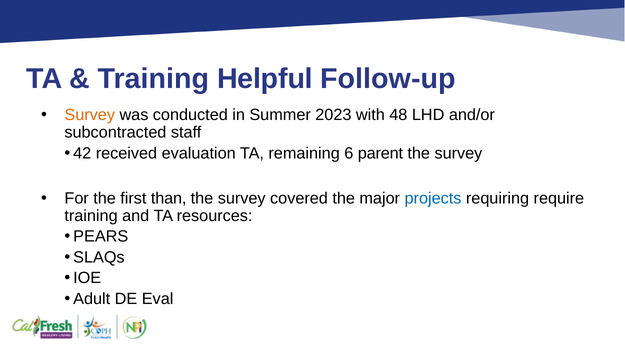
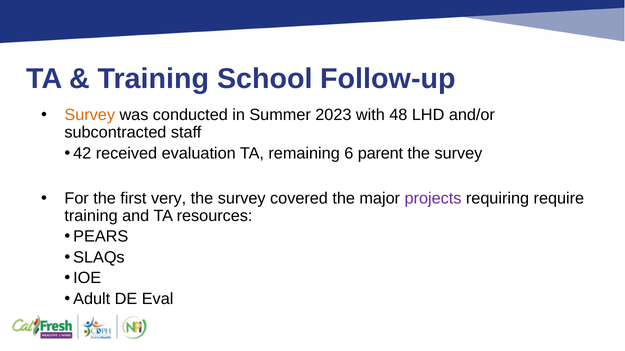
Helpful: Helpful -> School
than: than -> very
projects colour: blue -> purple
